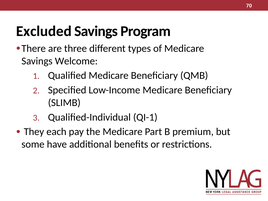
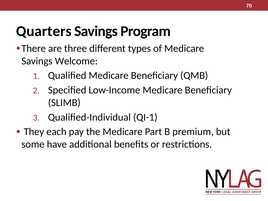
Excluded: Excluded -> Quarters
